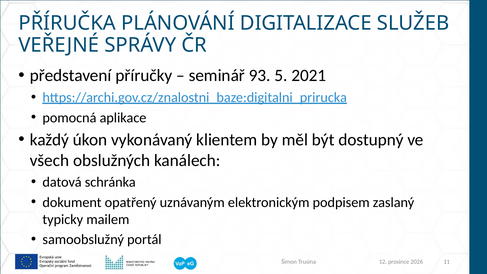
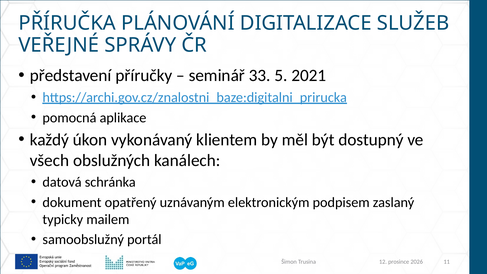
93: 93 -> 33
